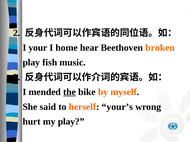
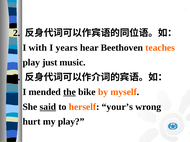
your: your -> with
home: home -> years
broken: broken -> teaches
fish: fish -> just
said underline: none -> present
